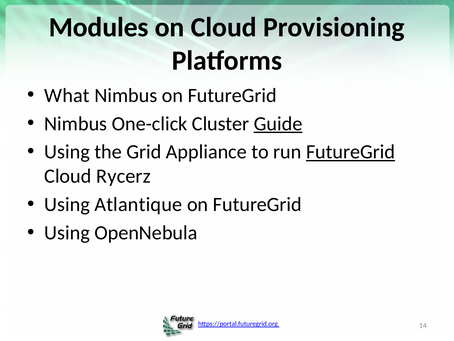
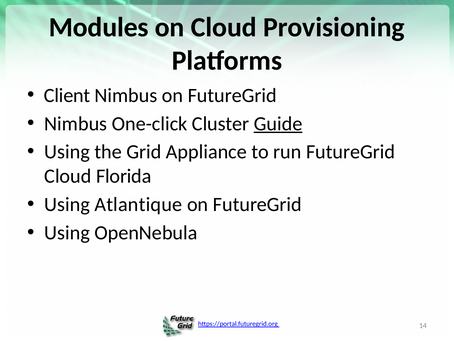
What: What -> Client
FutureGrid at (351, 152) underline: present -> none
Rycerz: Rycerz -> Florida
